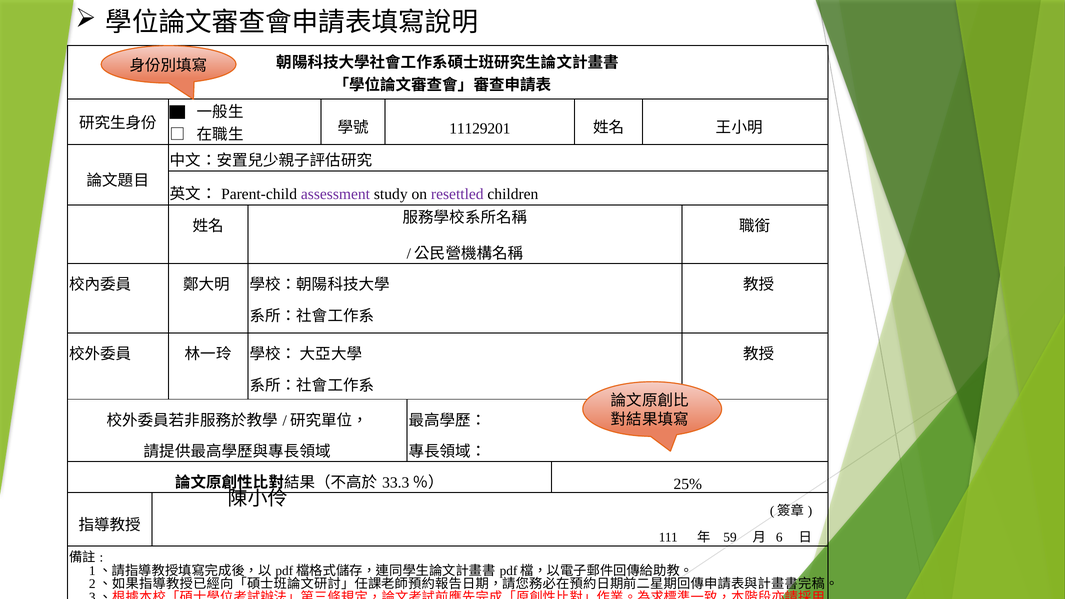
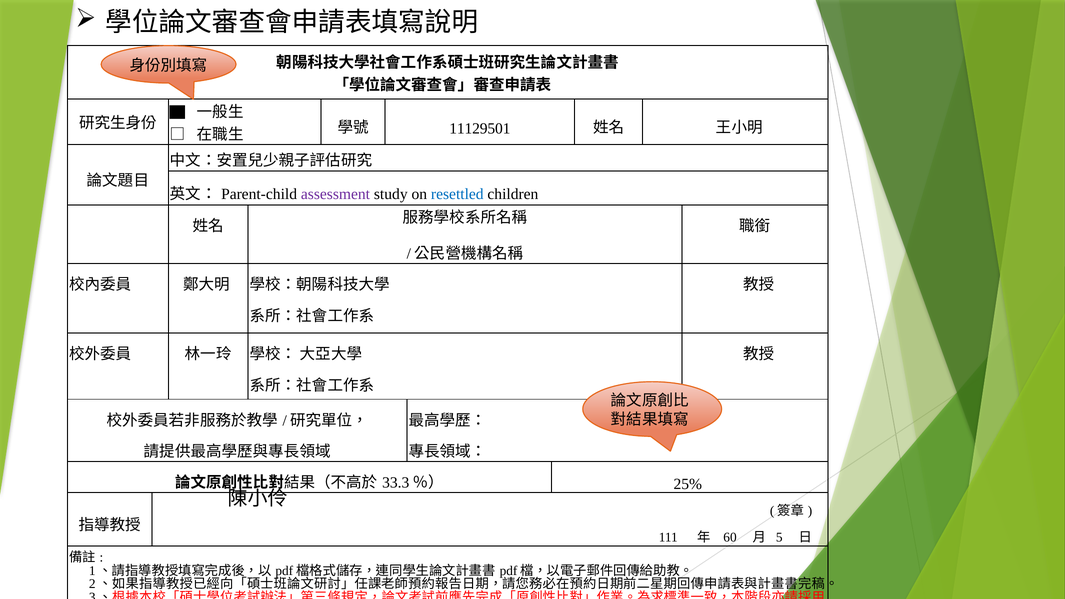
11129201: 11129201 -> 11129501
resettled colour: purple -> blue
59: 59 -> 60
6: 6 -> 5
